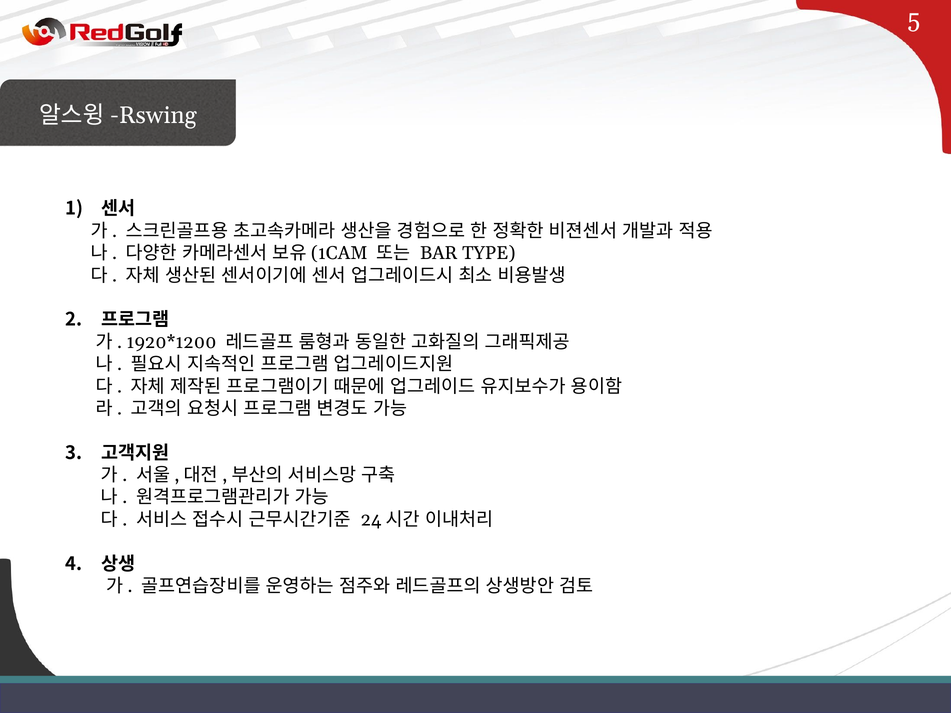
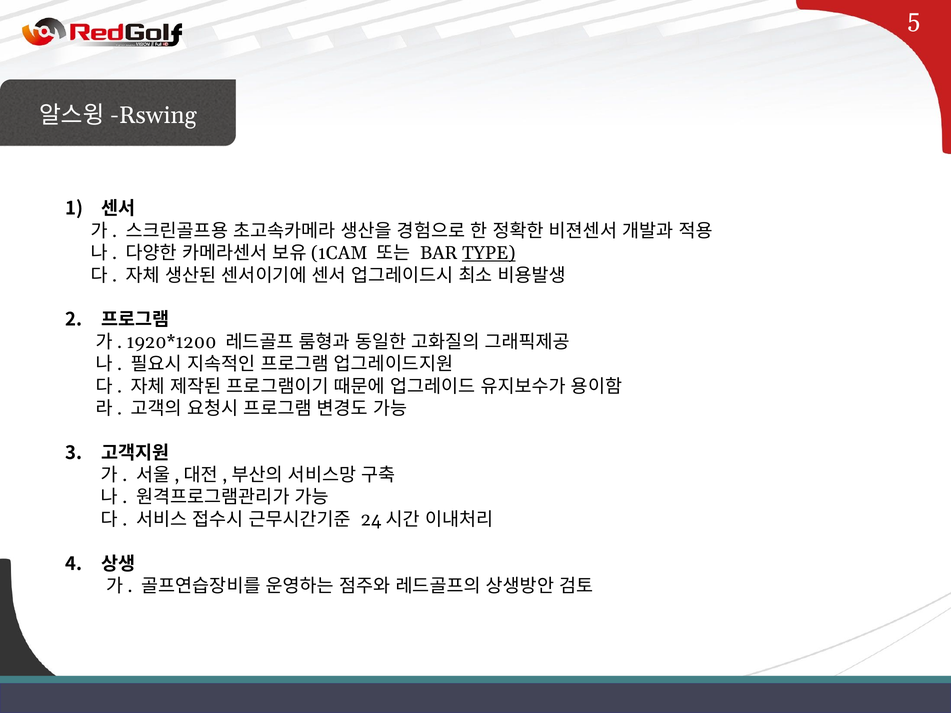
TYPE underline: none -> present
